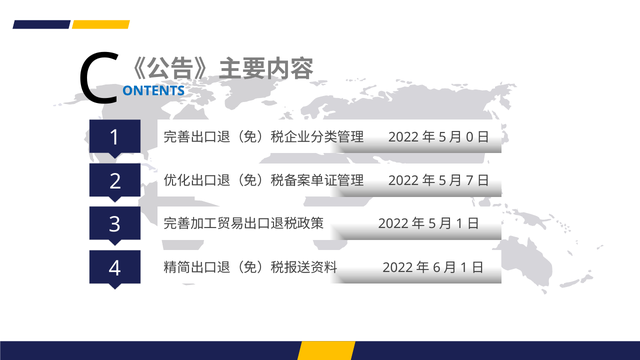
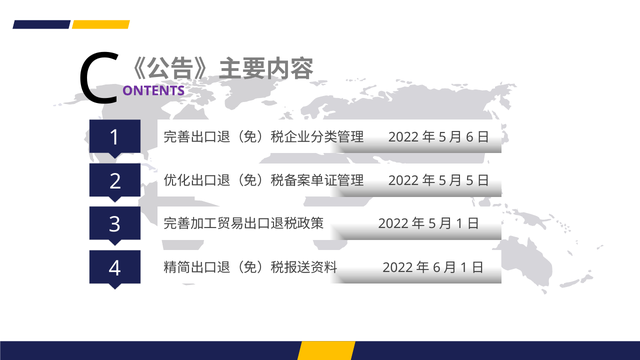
ONTENTS colour: blue -> purple
0 at (470, 137): 0 -> 6
7 at (470, 181): 7 -> 5
